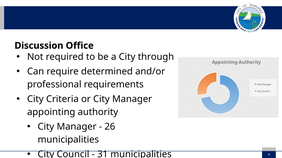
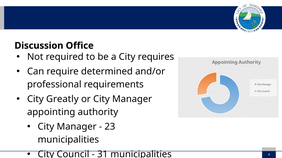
through: through -> requires
Criteria: Criteria -> Greatly
26: 26 -> 23
